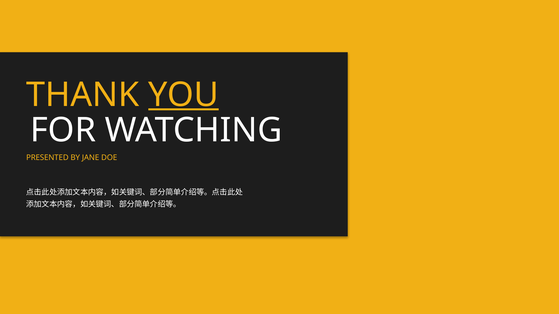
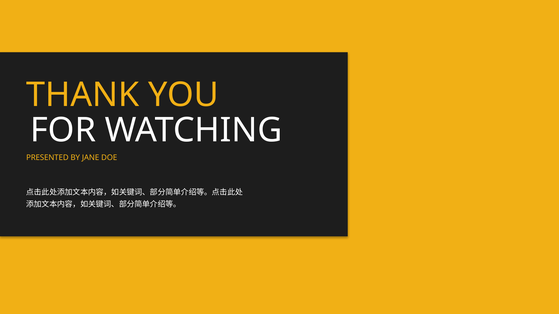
YOU underline: present -> none
